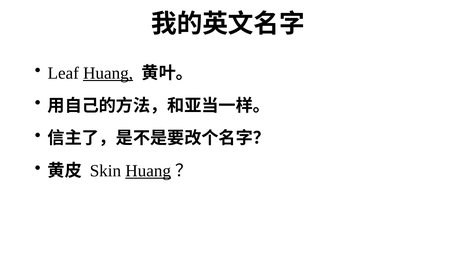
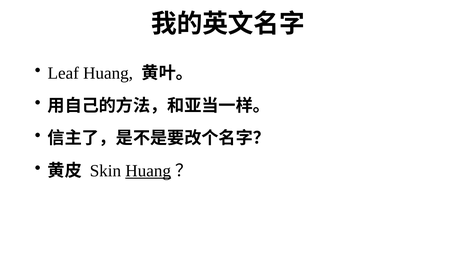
Huang at (108, 73) underline: present -> none
